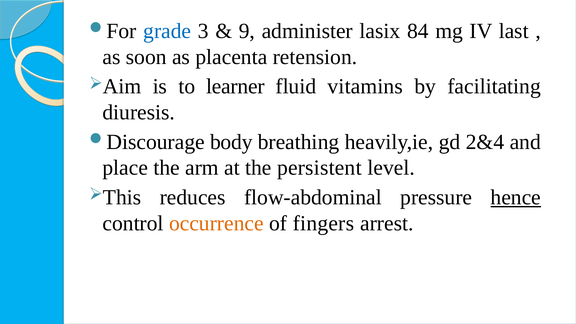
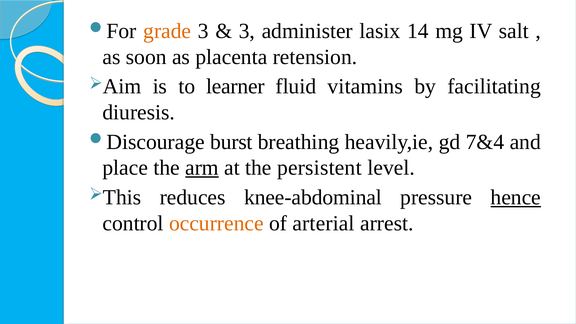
grade colour: blue -> orange
9 at (247, 31): 9 -> 3
84: 84 -> 14
last: last -> salt
body: body -> burst
2&4: 2&4 -> 7&4
arm underline: none -> present
flow-abdominal: flow-abdominal -> knee-abdominal
fingers: fingers -> arterial
